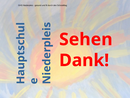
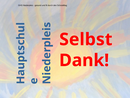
Sehen: Sehen -> Selbst
